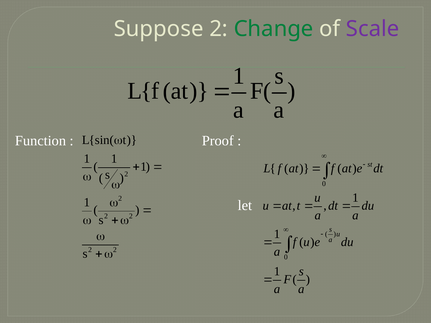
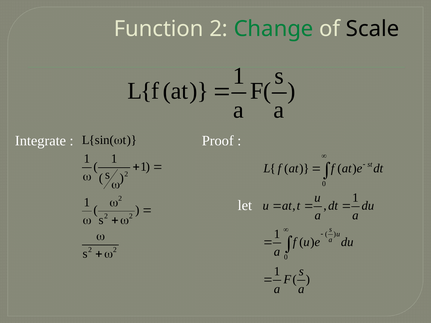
Suppose: Suppose -> Function
Scale colour: purple -> black
Function: Function -> Integrate
